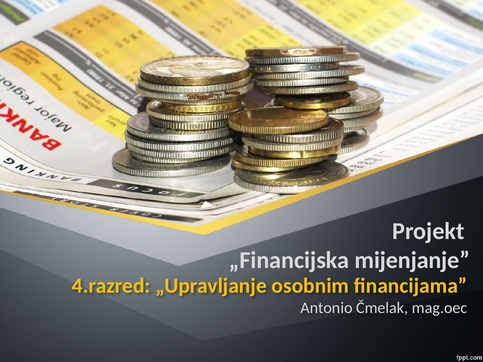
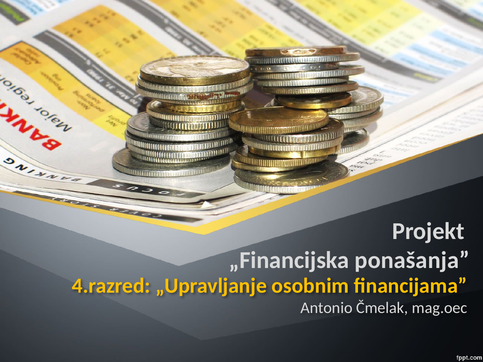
mijenjanje: mijenjanje -> ponašanja
